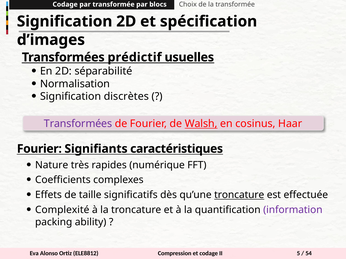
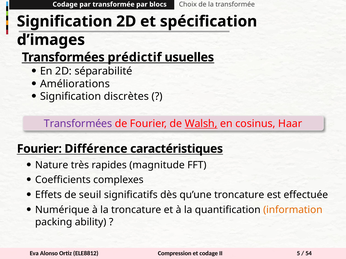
Normalisation: Normalisation -> Améliorations
Signifiants: Signifiants -> Différence
numérique: numérique -> magnitude
taille: taille -> seuil
troncature at (239, 195) underline: present -> none
Complexité: Complexité -> Numérique
information colour: purple -> orange
